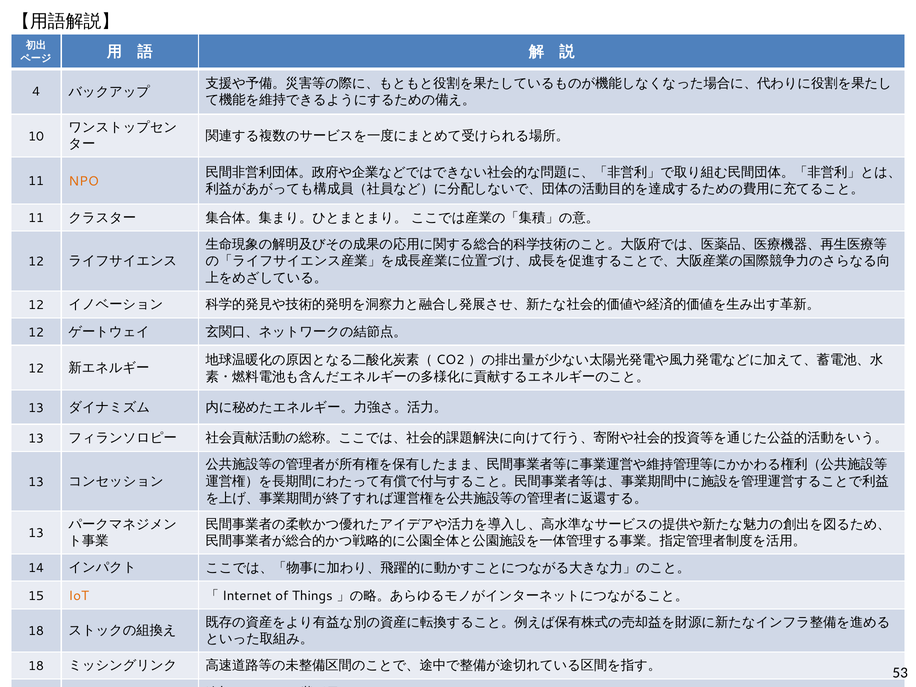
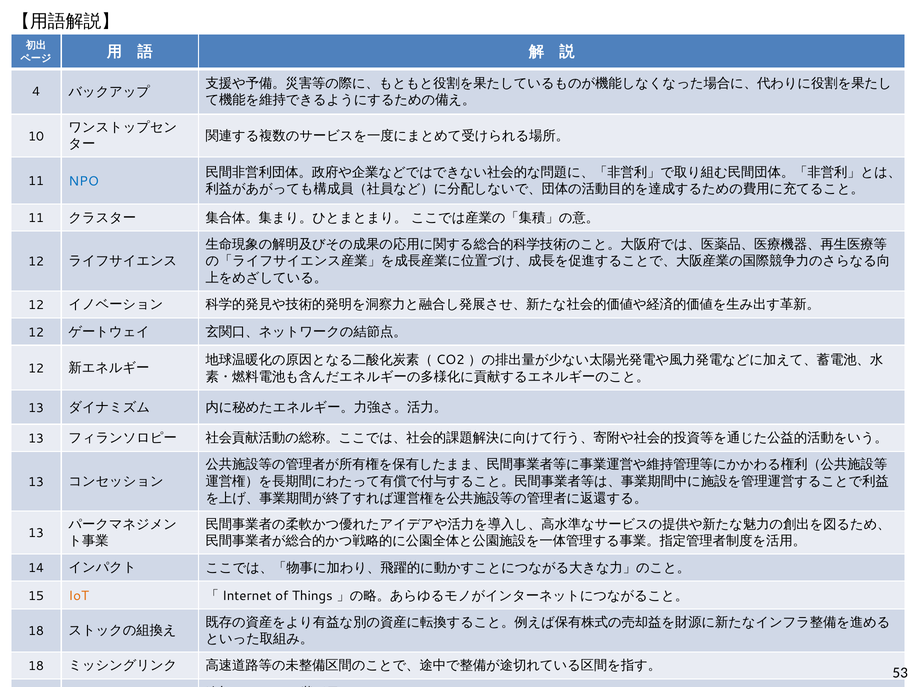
NPO colour: orange -> blue
